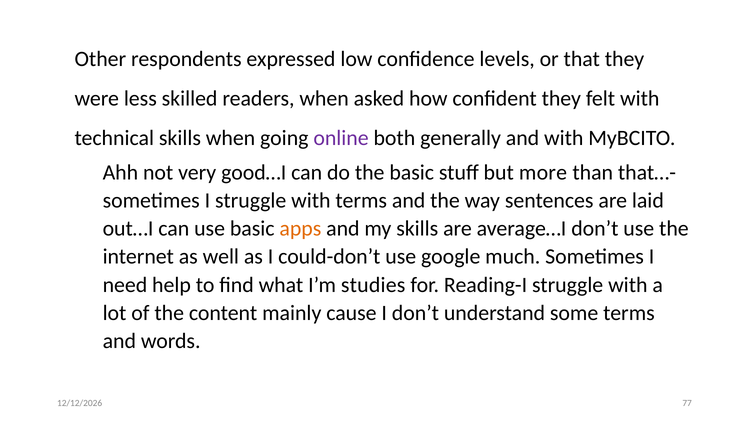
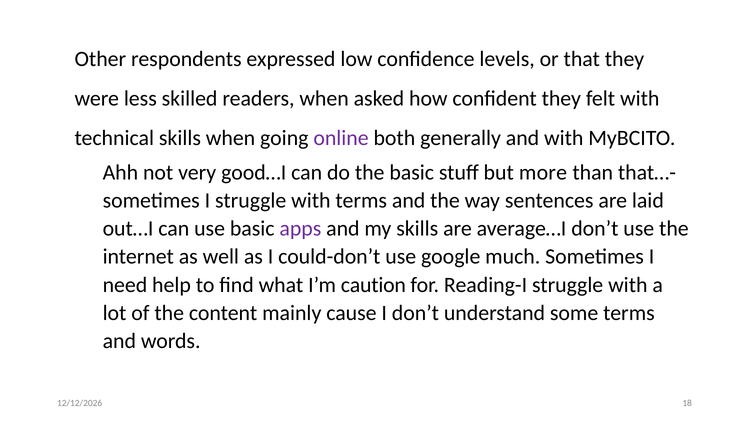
apps colour: orange -> purple
studies: studies -> caution
77: 77 -> 18
